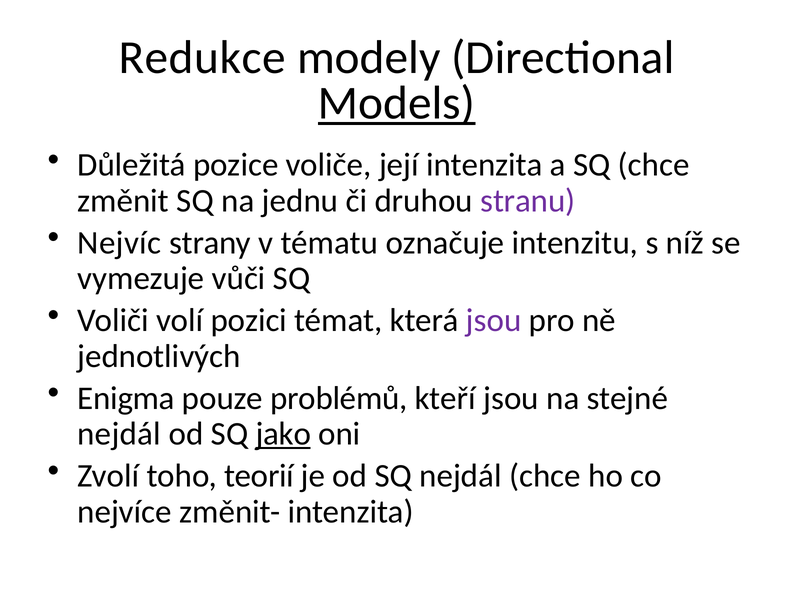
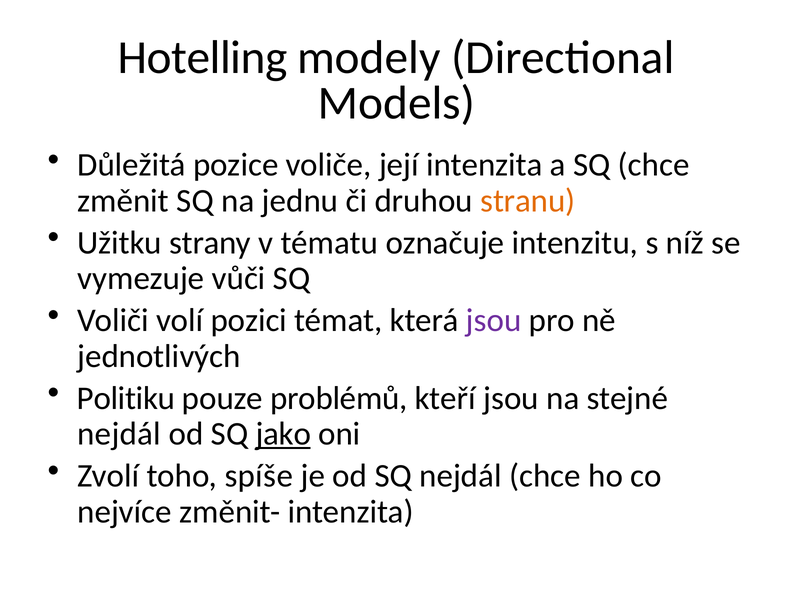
Redukce: Redukce -> Hotelling
Models underline: present -> none
stranu colour: purple -> orange
Nejvíc: Nejvíc -> Užitku
Enigma: Enigma -> Politiku
teorií: teorií -> spíše
